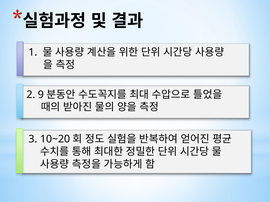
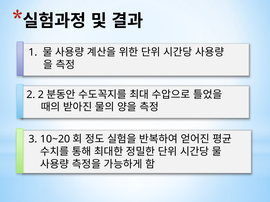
2 9: 9 -> 2
